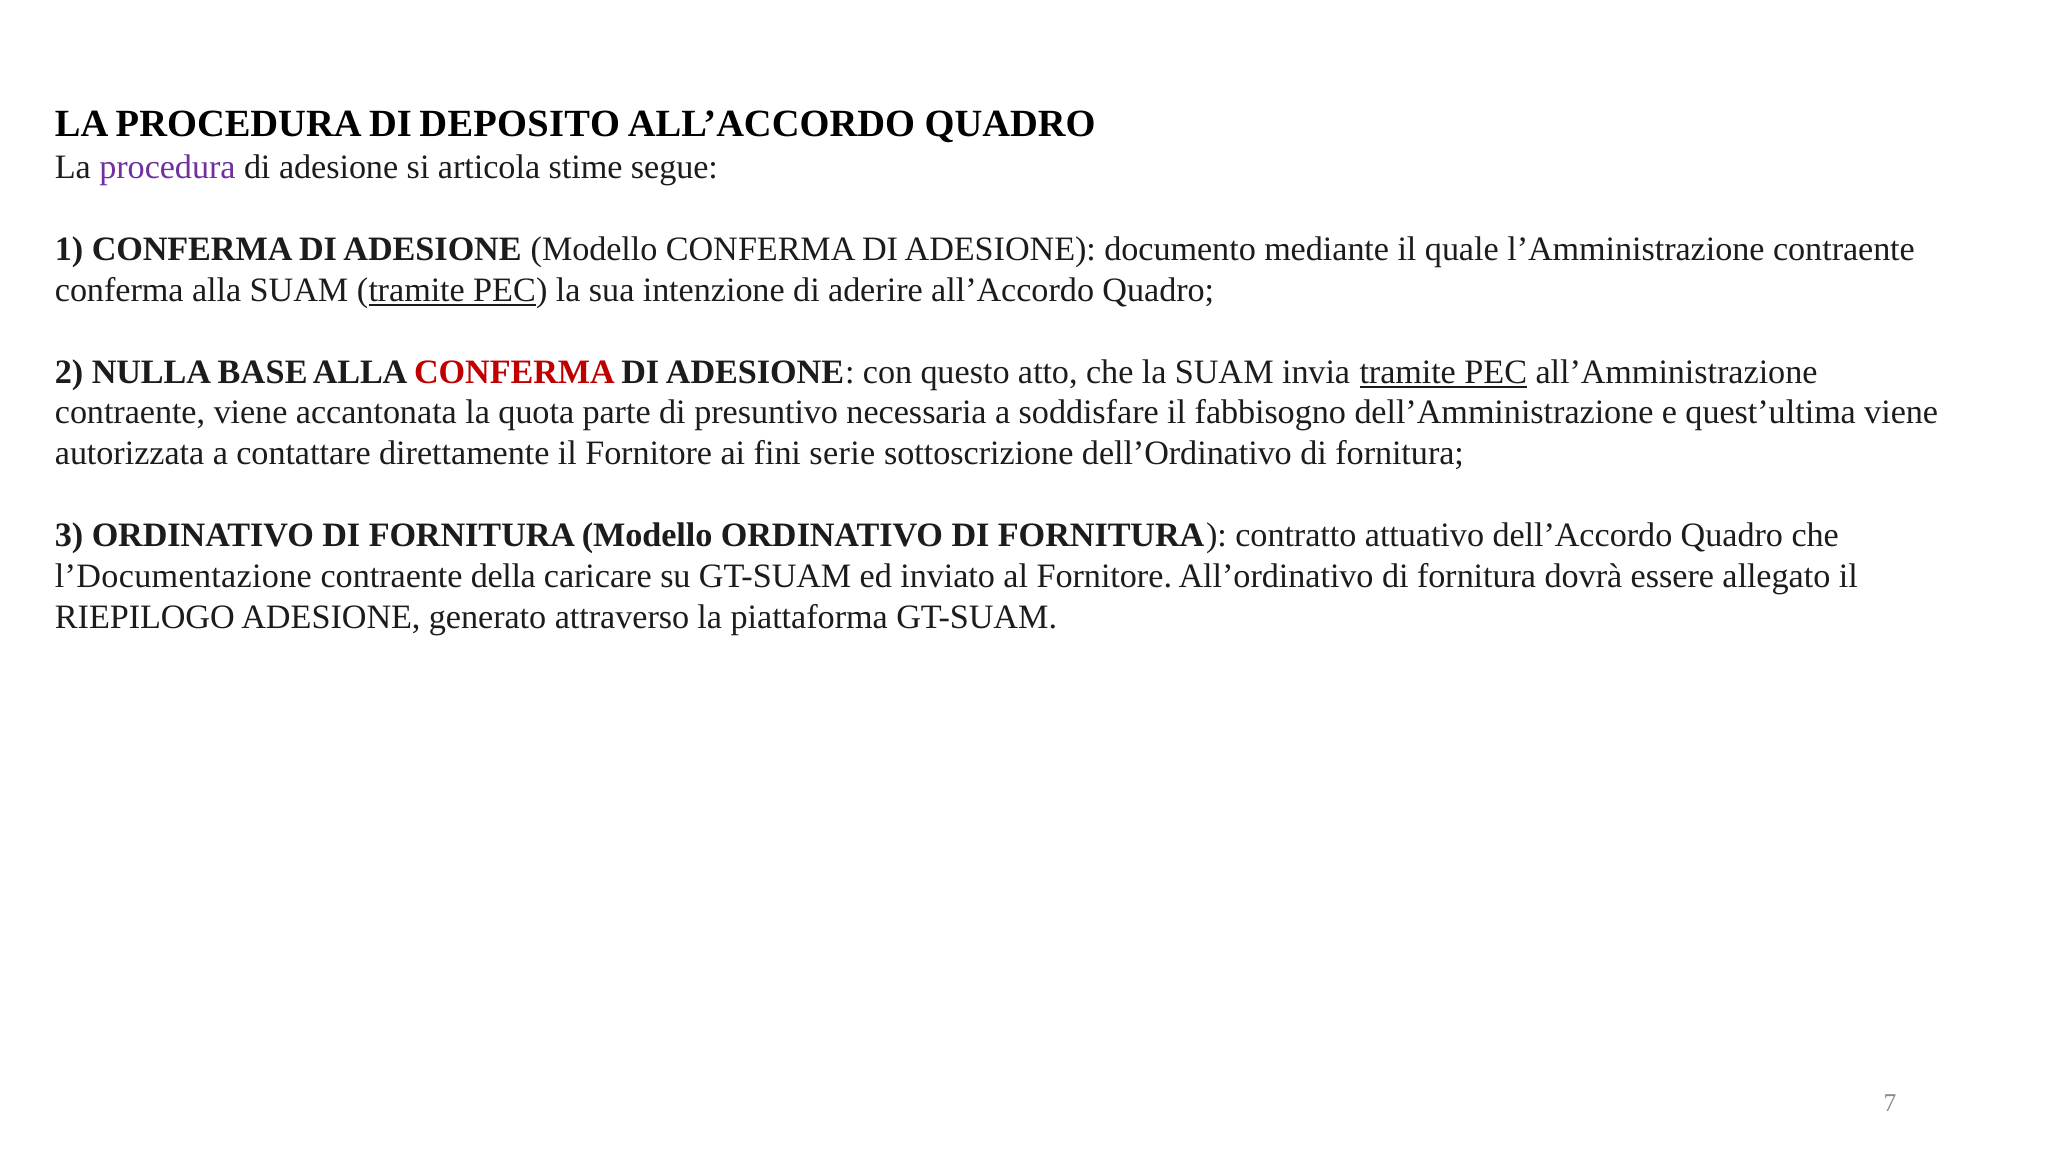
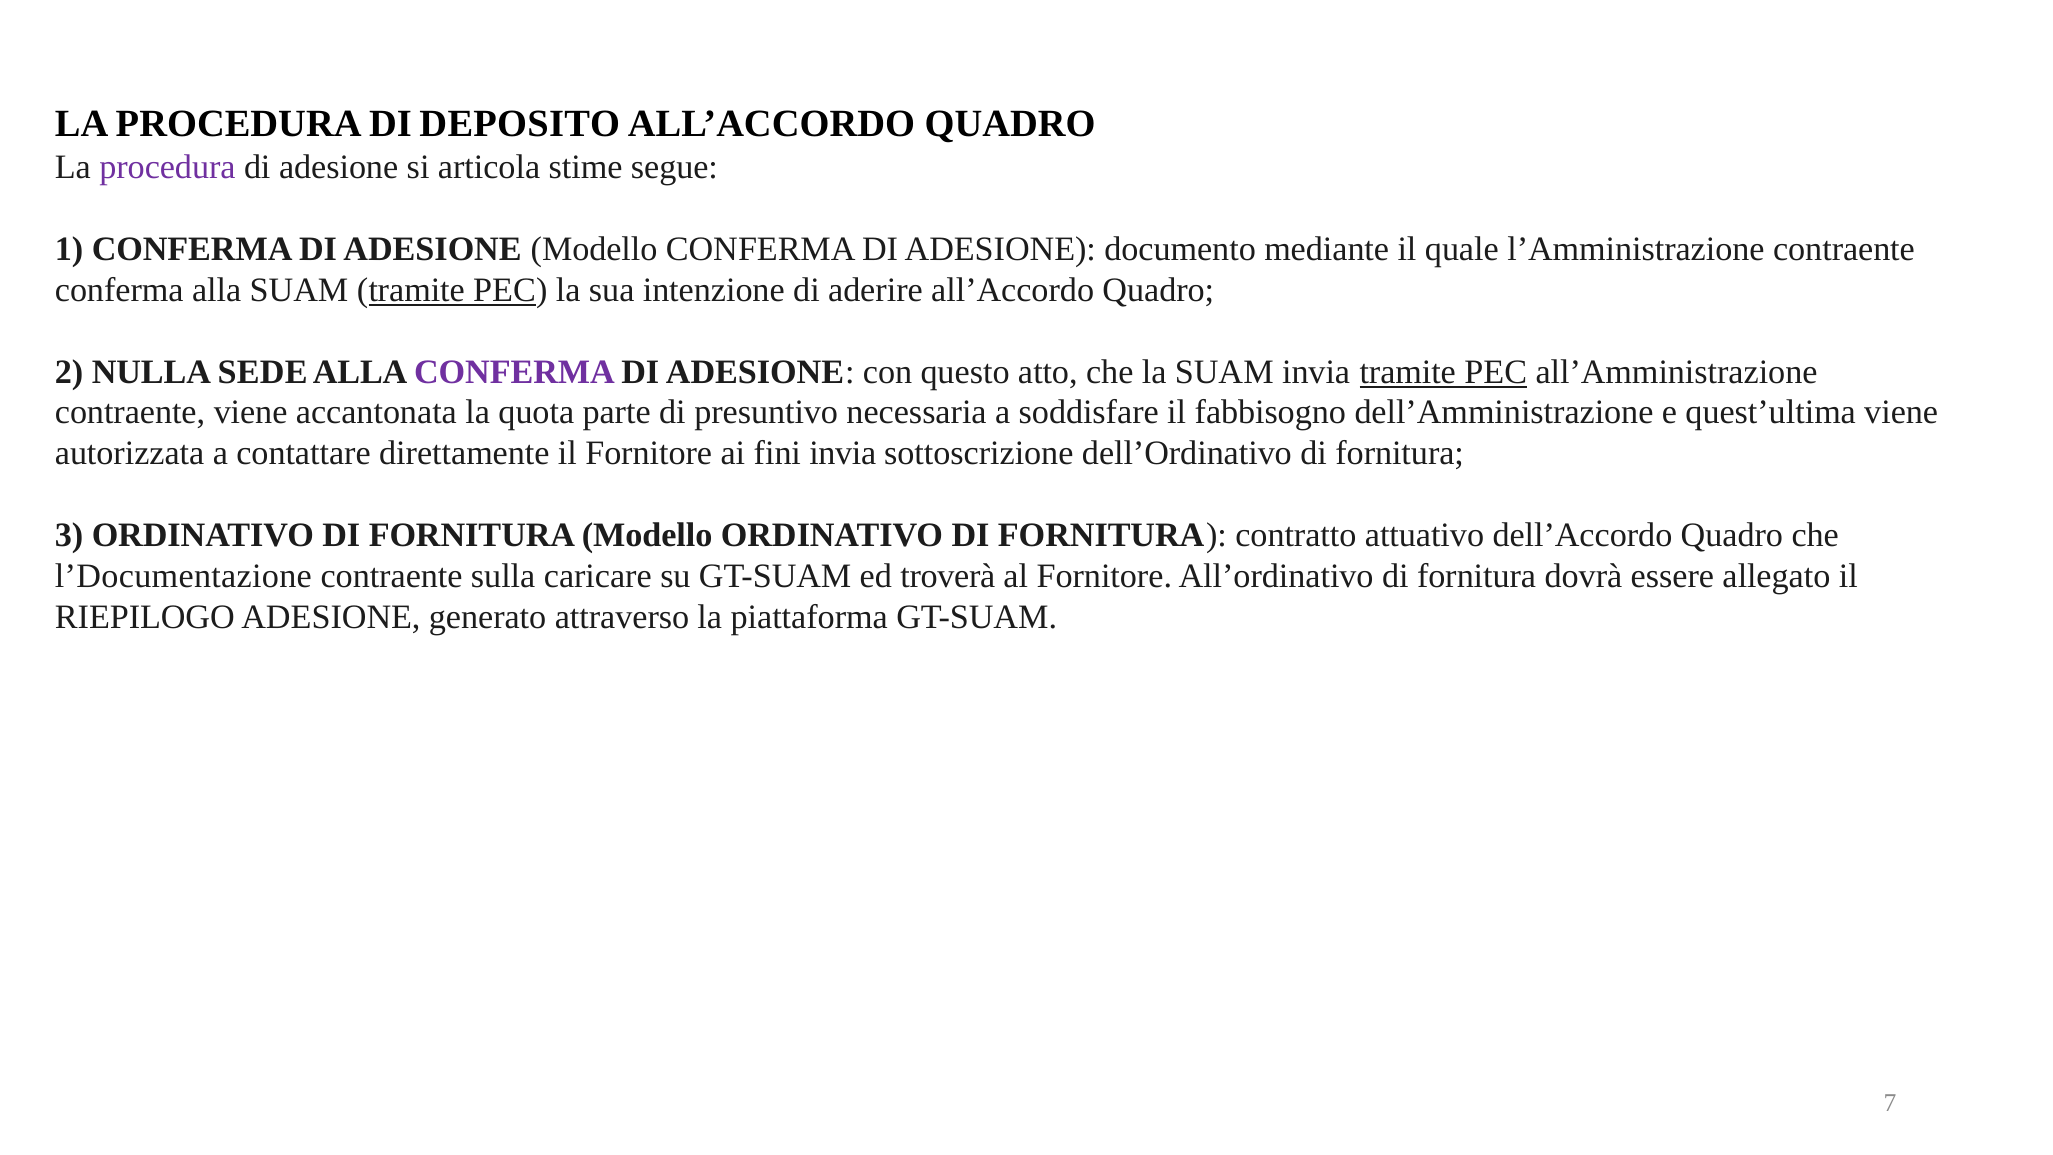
BASE: BASE -> SEDE
CONFERMA at (514, 372) colour: red -> purple
fini serie: serie -> invia
della: della -> sulla
inviato: inviato -> troverà
